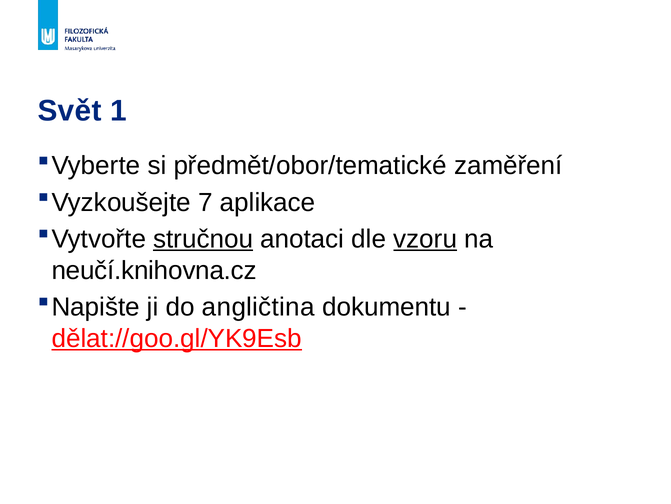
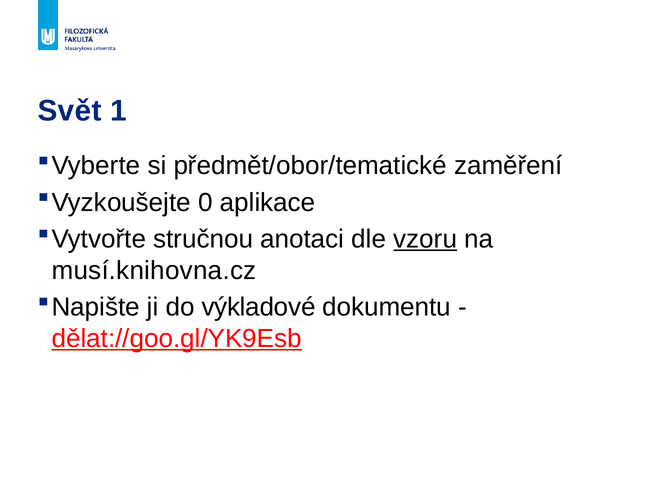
7: 7 -> 0
stručnou underline: present -> none
neučí.knihovna.cz: neučí.knihovna.cz -> musí.knihovna.cz
angličtina: angličtina -> výkladové
